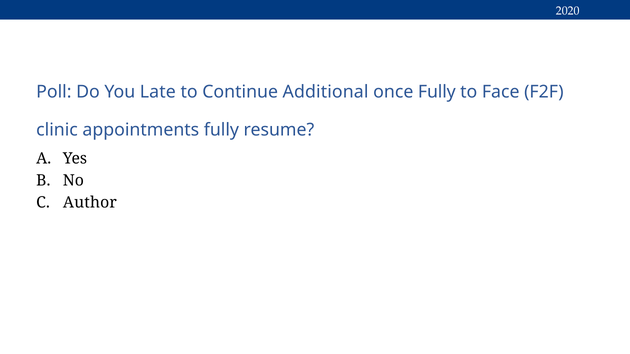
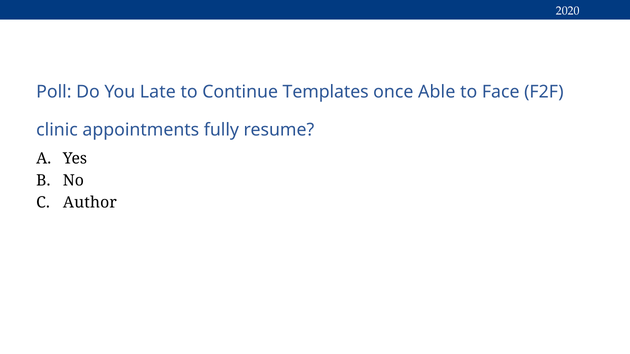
Additional: Additional -> Templates
once Fully: Fully -> Able
